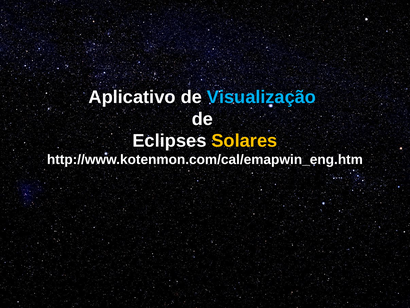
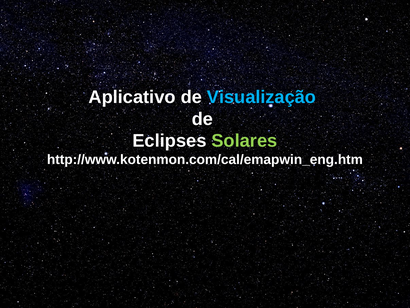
Solares colour: yellow -> light green
